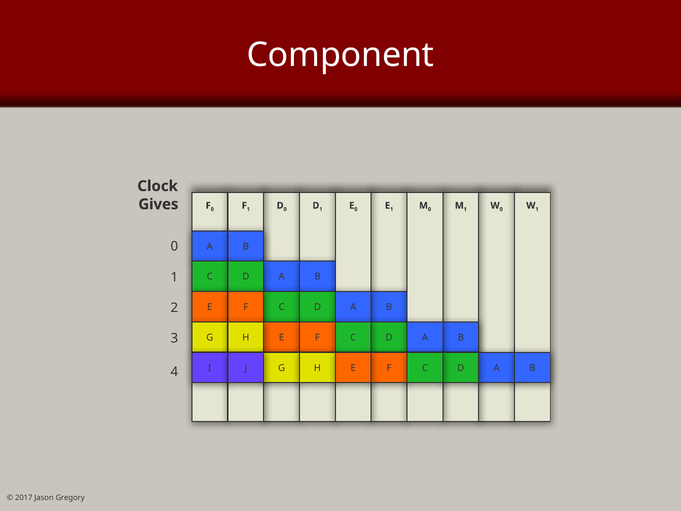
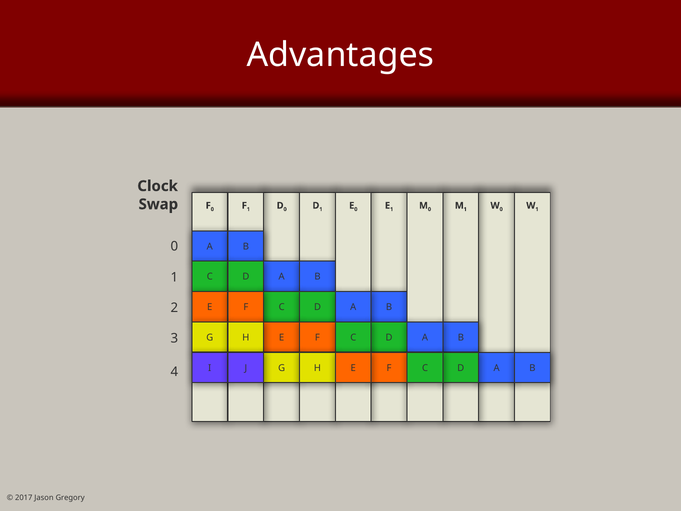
Component: Component -> Advantages
Gives: Gives -> Swap
